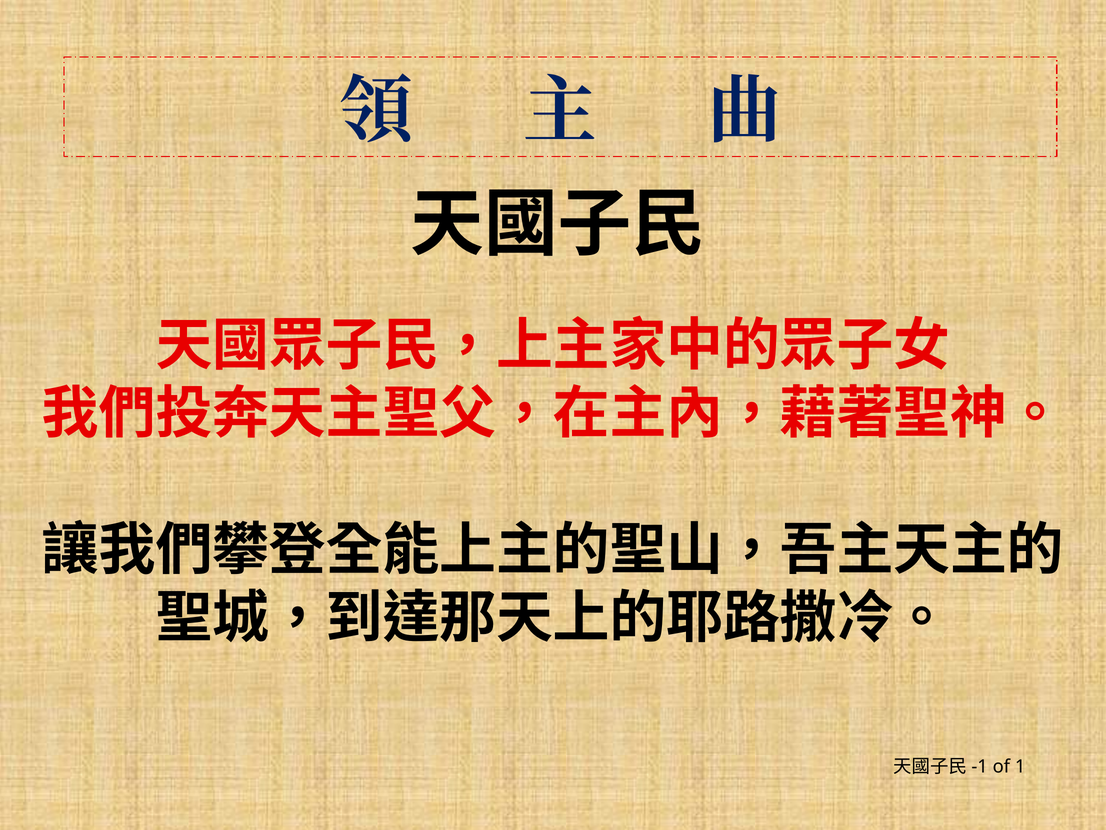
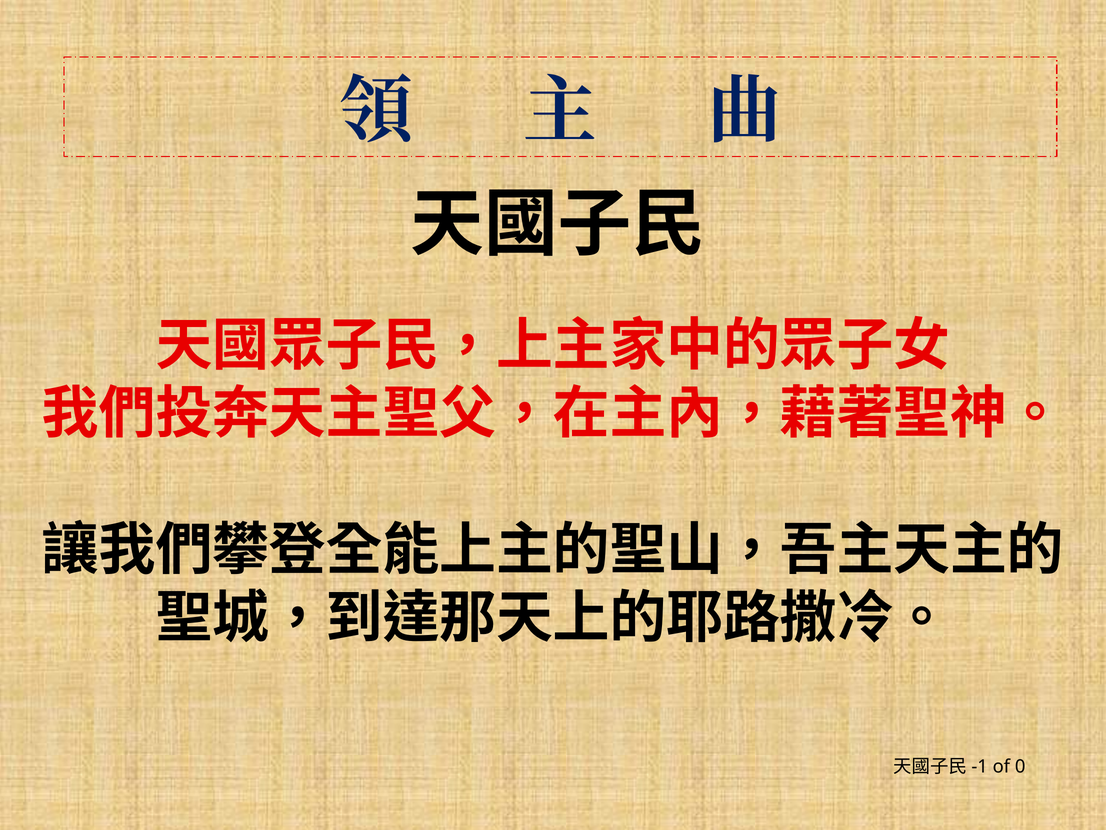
1: 1 -> 0
